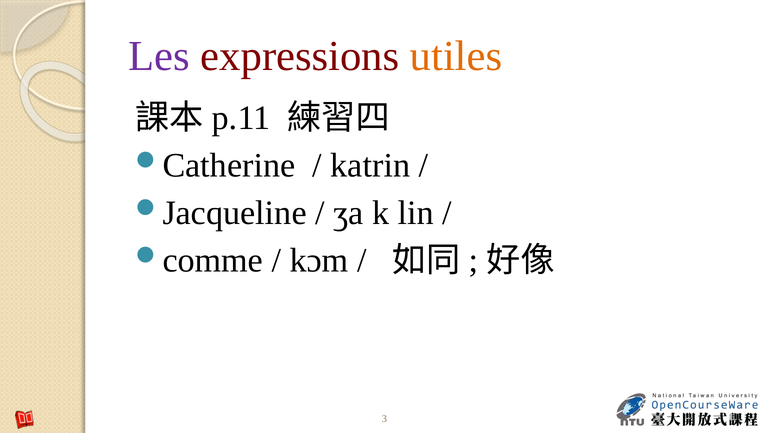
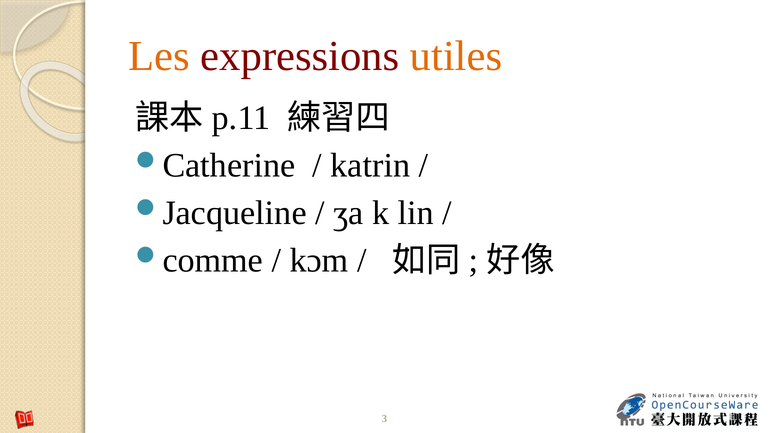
Les colour: purple -> orange
